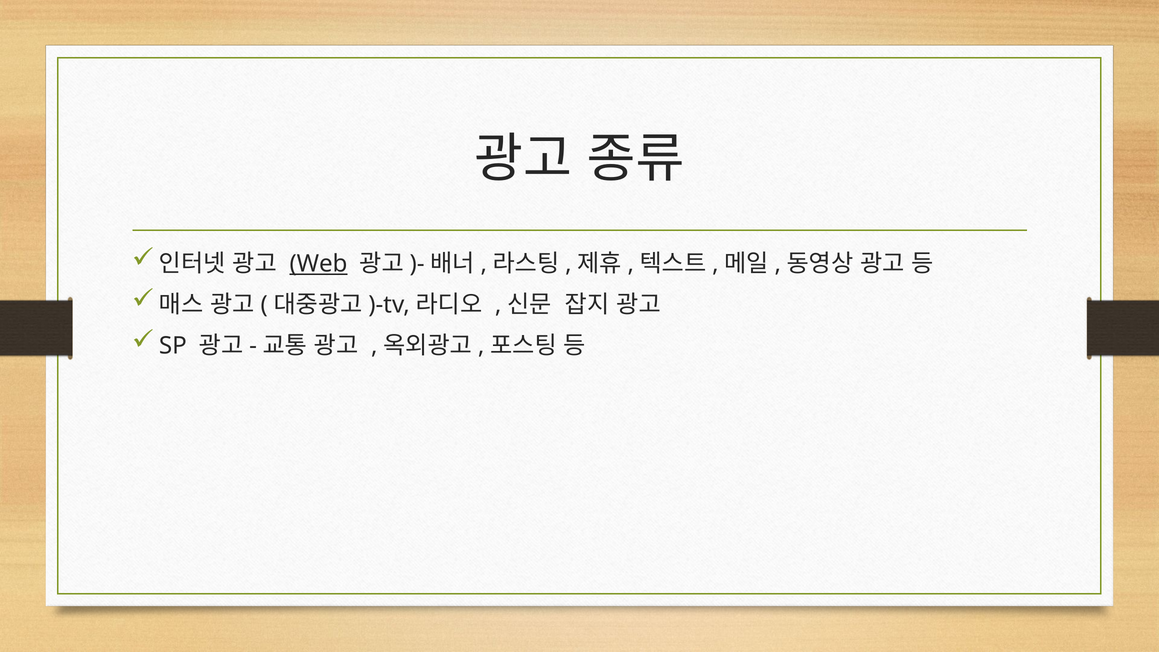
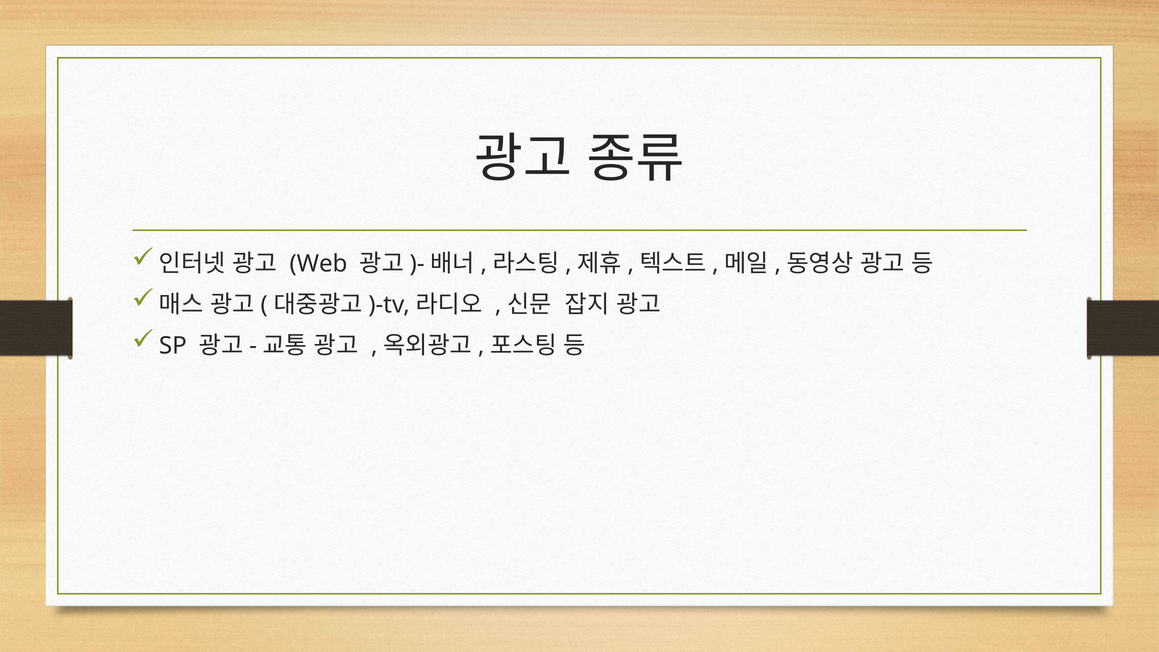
Web underline: present -> none
